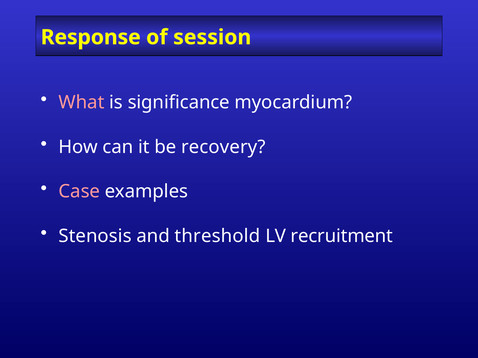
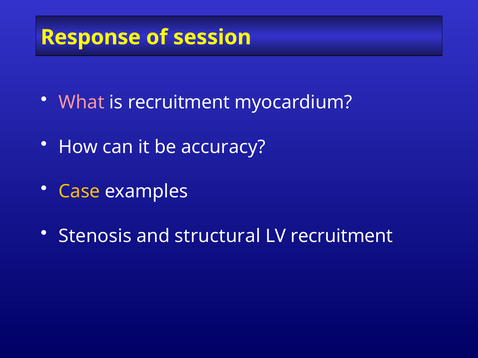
is significance: significance -> recruitment
recovery: recovery -> accuracy
Case colour: pink -> yellow
threshold: threshold -> structural
